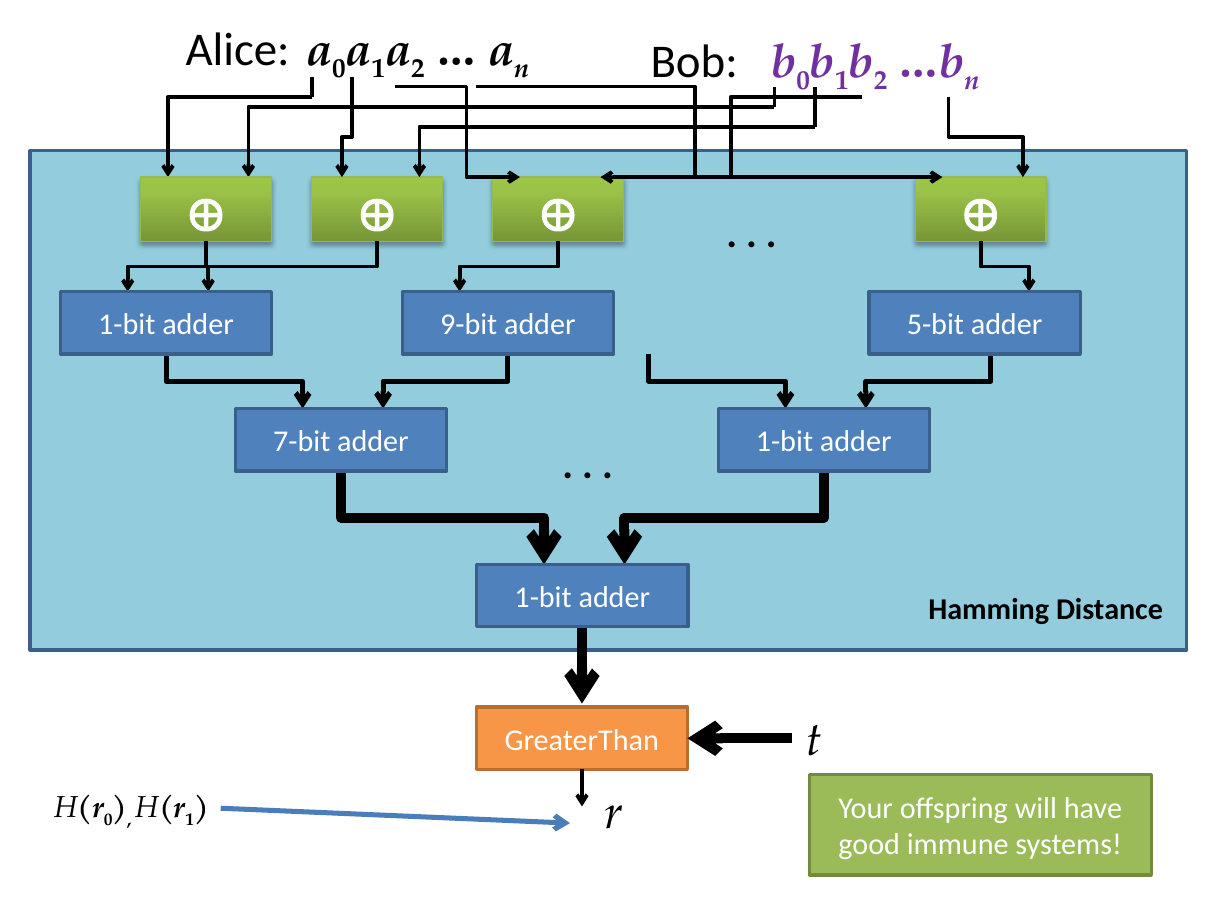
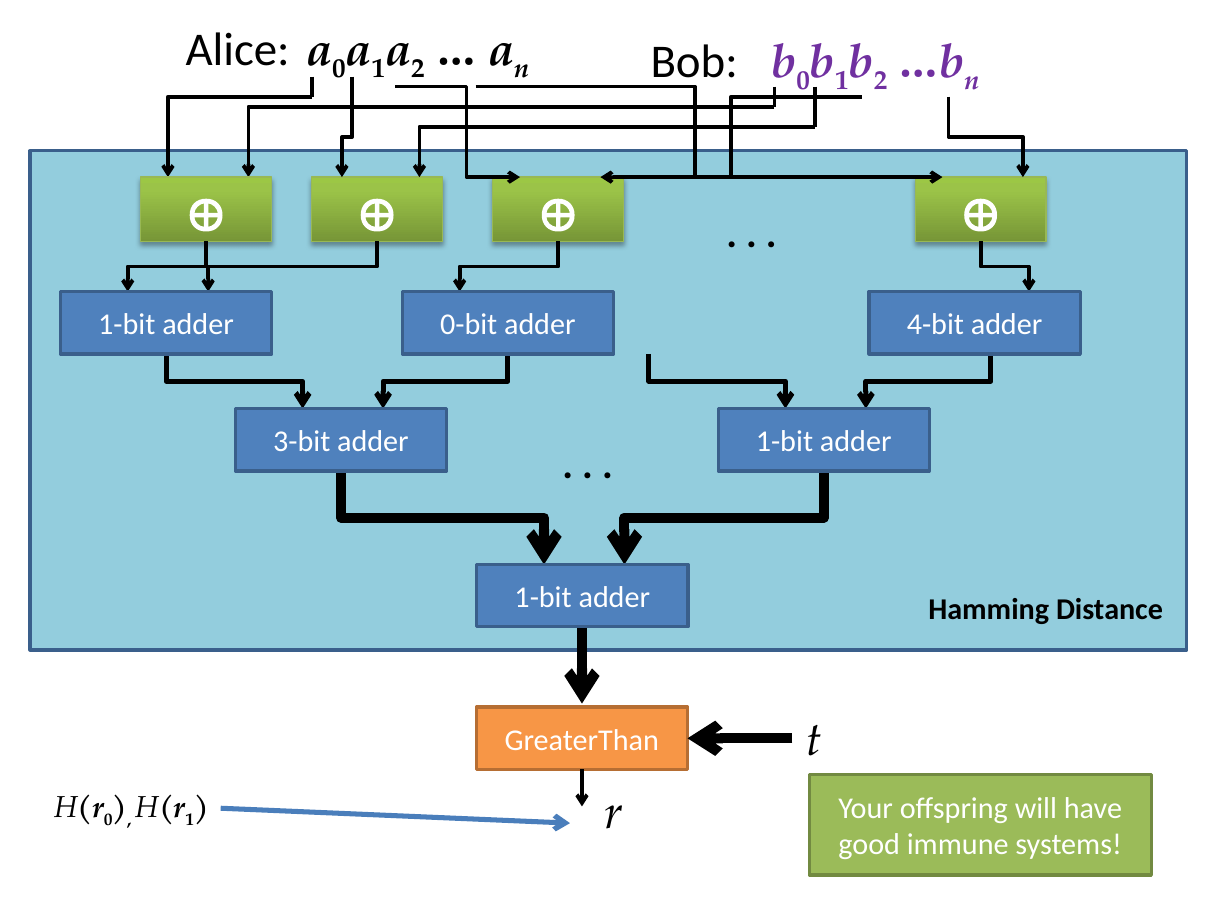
9-bit: 9-bit -> 0-bit
5-bit: 5-bit -> 4-bit
7-bit: 7-bit -> 3-bit
